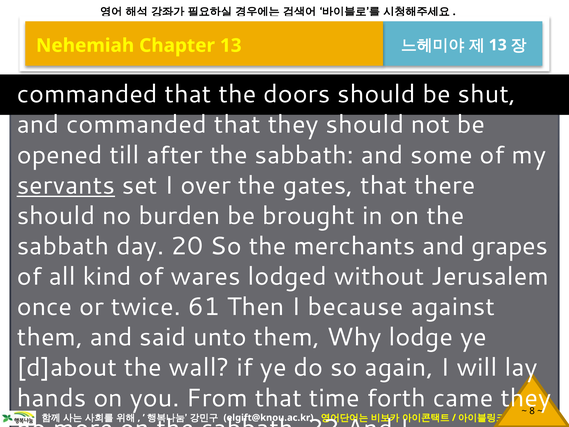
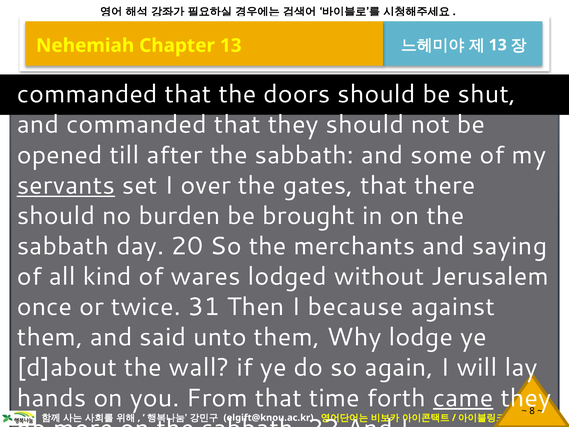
grapes: grapes -> saying
61: 61 -> 31
came underline: none -> present
